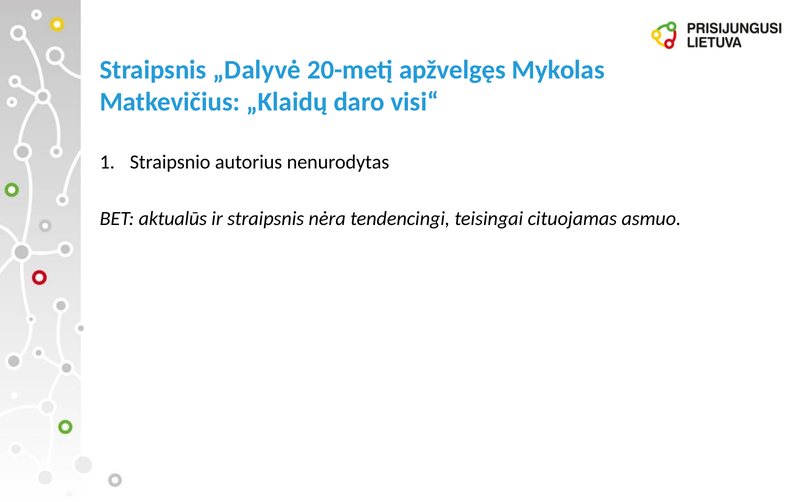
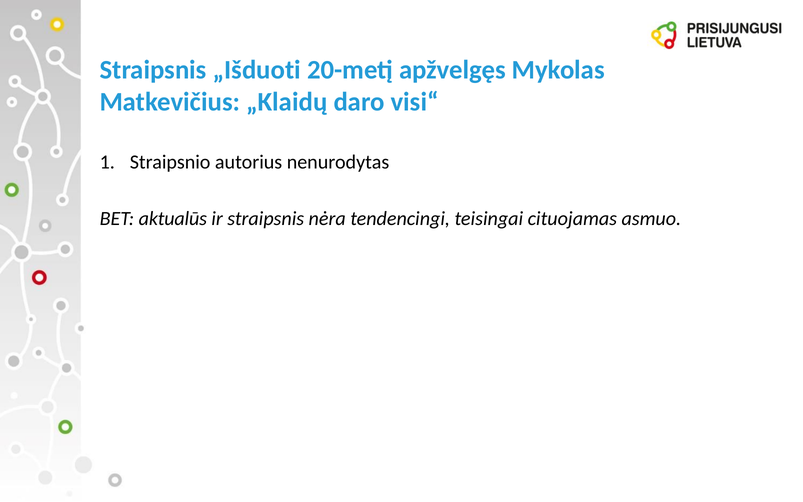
„Dalyvė: „Dalyvė -> „Išduoti
